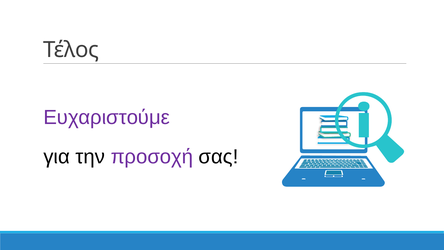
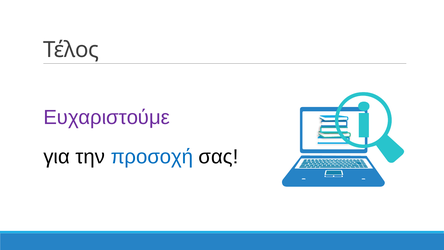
προσοχή colour: purple -> blue
